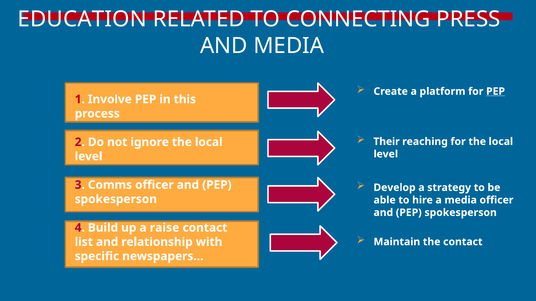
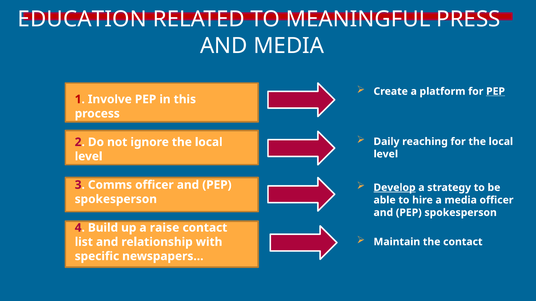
CONNECTING: CONNECTING -> MEANINGFUL
Their: Their -> Daily
Develop underline: none -> present
